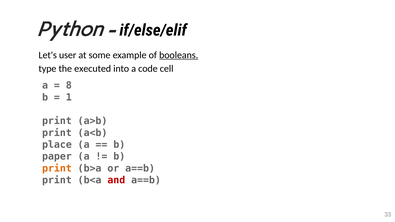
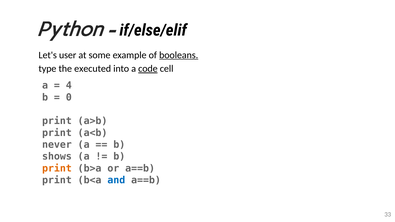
code underline: none -> present
8: 8 -> 4
1: 1 -> 0
place: place -> never
paper: paper -> shows
and colour: red -> blue
